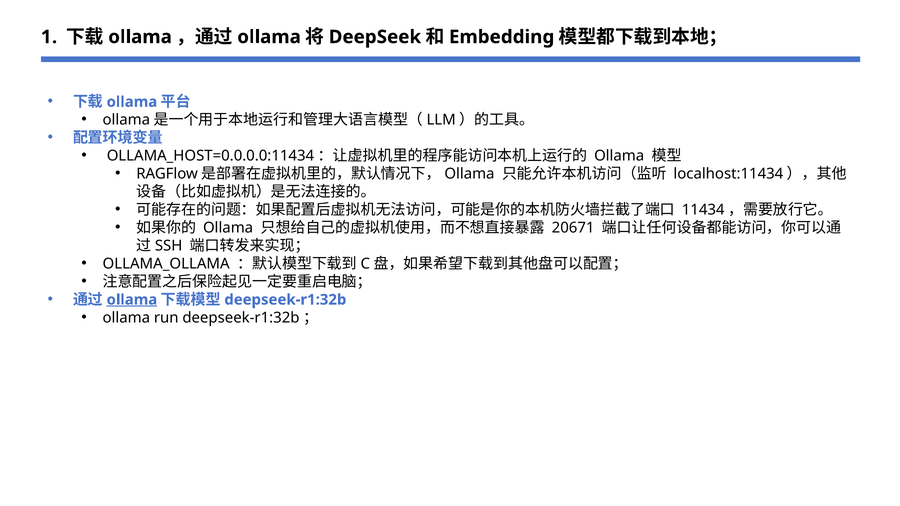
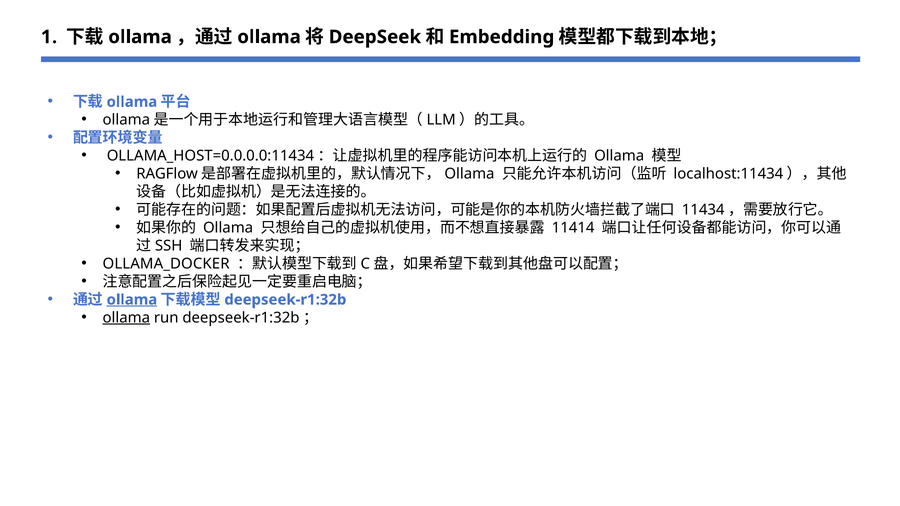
20671: 20671 -> 11414
OLLAMA_OLLAMA: OLLAMA_OLLAMA -> OLLAMA_DOCKER
ollama at (126, 318) underline: none -> present
